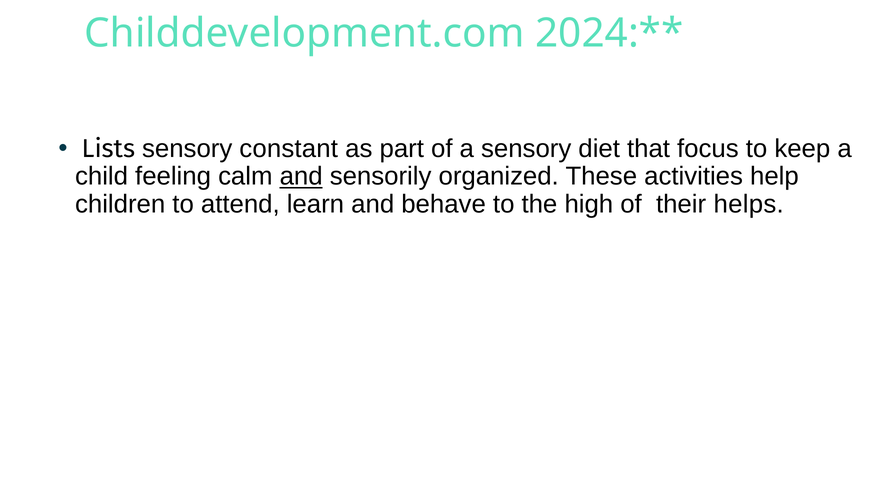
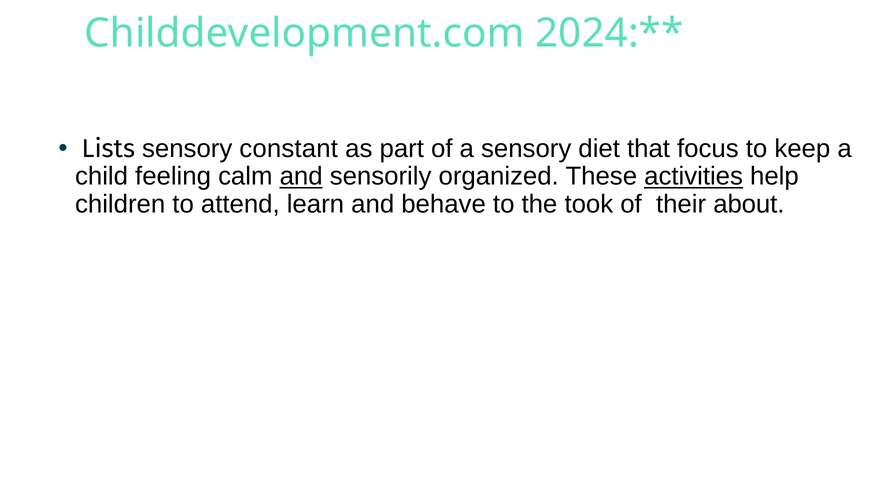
activities underline: none -> present
high: high -> took
helps: helps -> about
